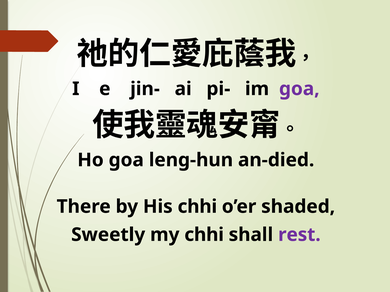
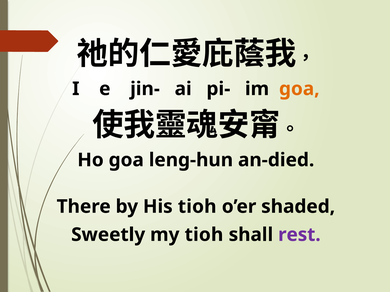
goa at (299, 89) colour: purple -> orange
His chhi: chhi -> tioh
my chhi: chhi -> tioh
